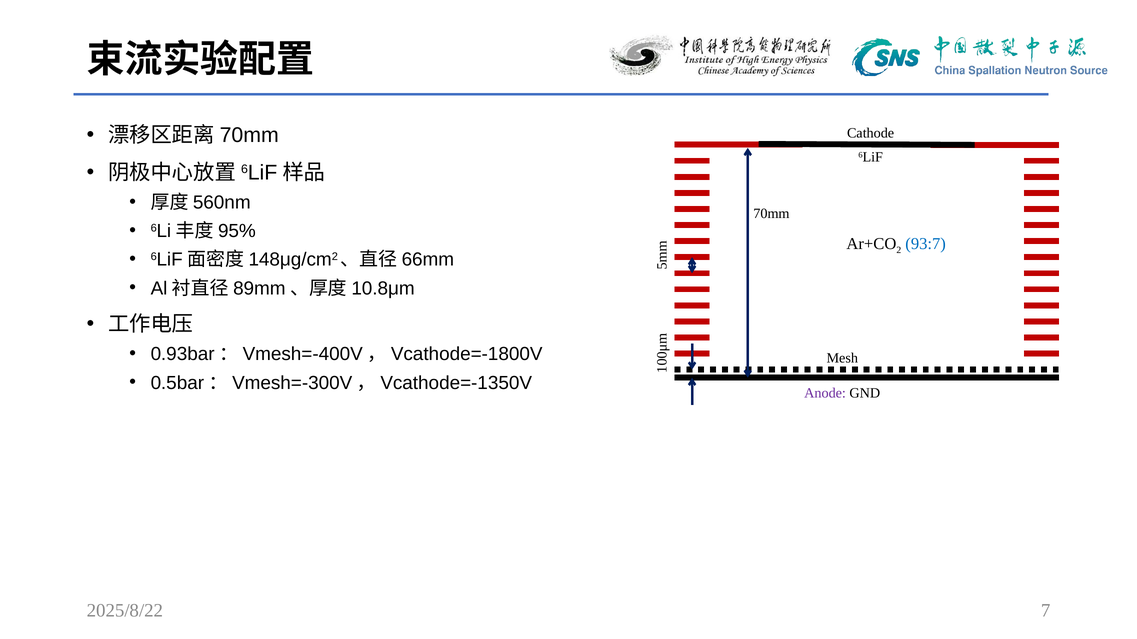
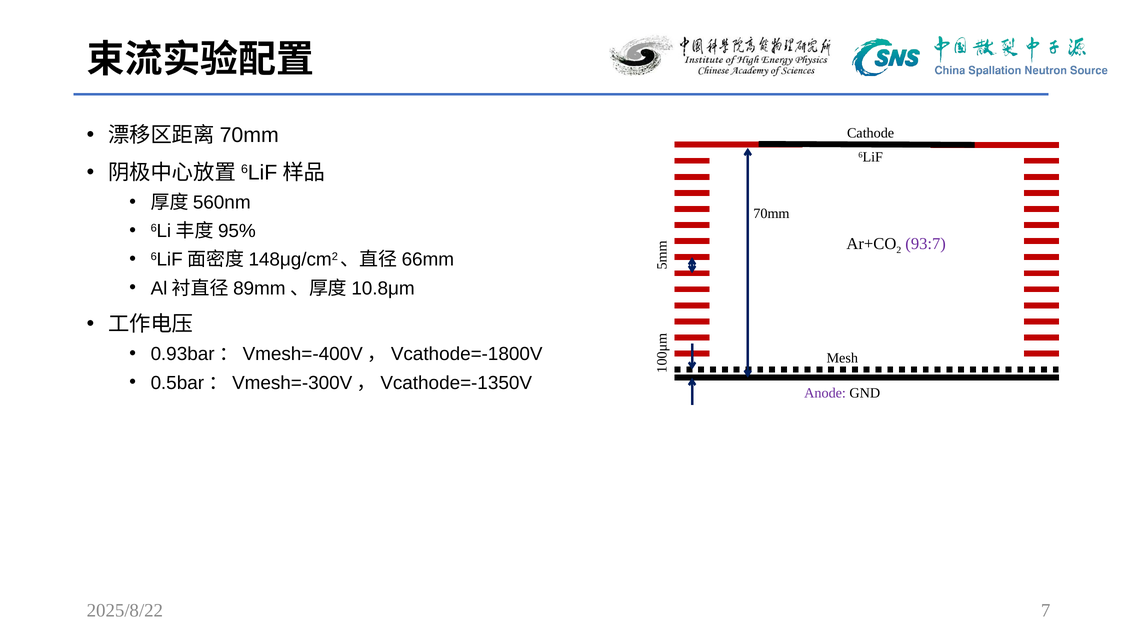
93:7 colour: blue -> purple
